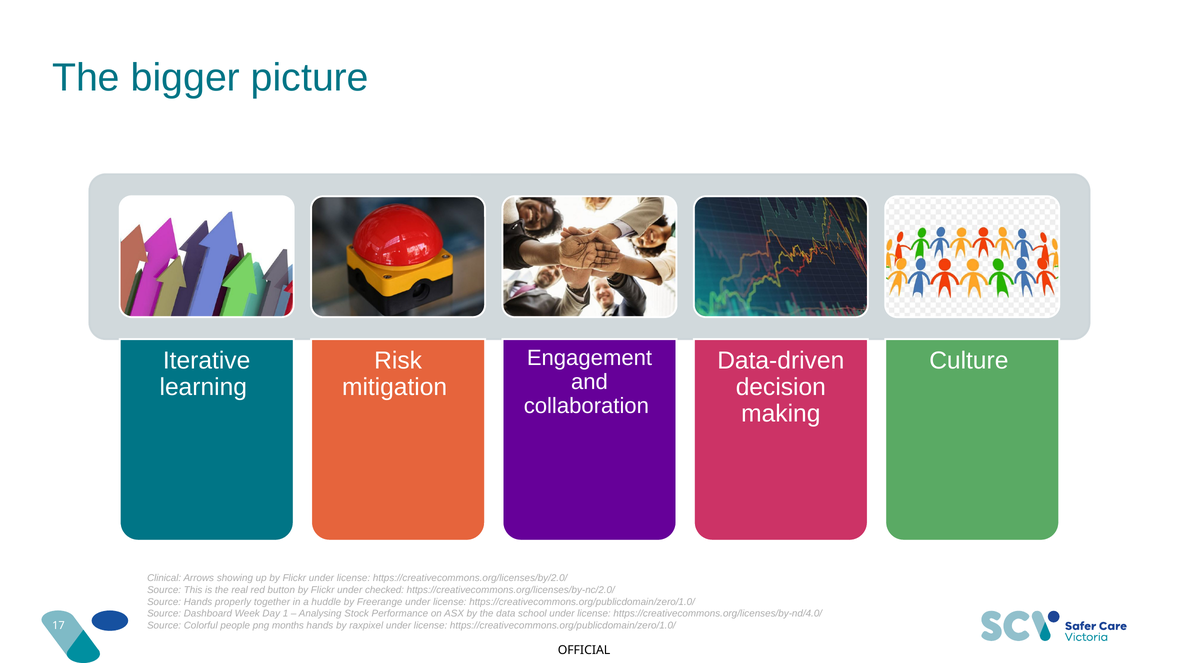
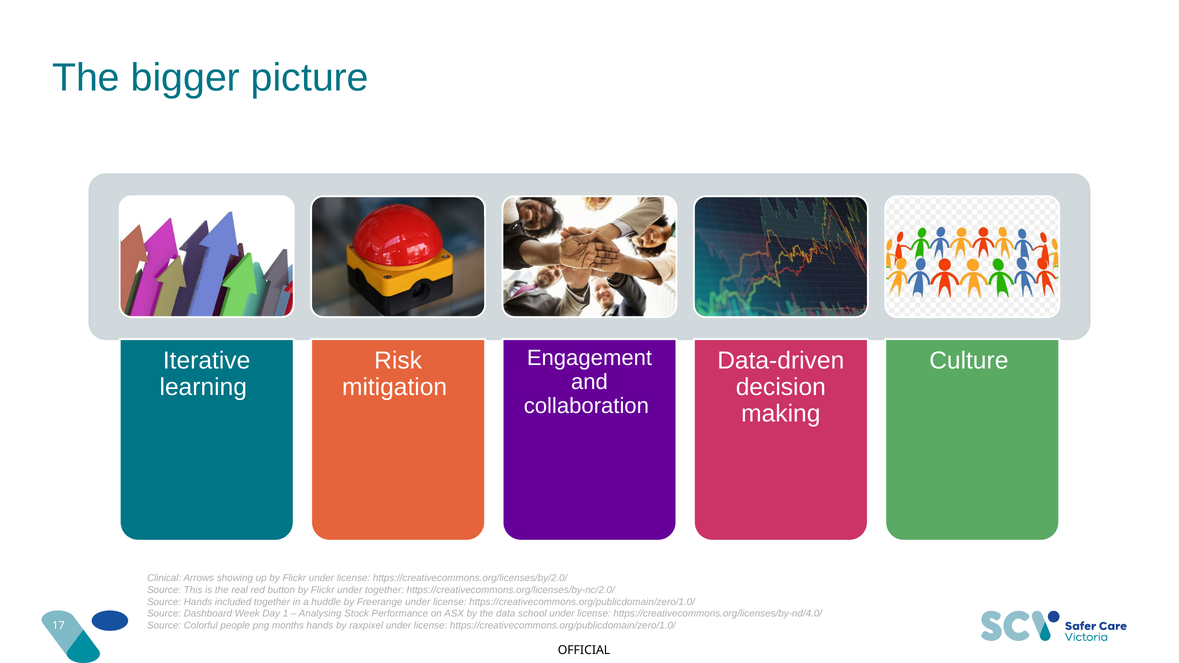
under checked: checked -> together
properly: properly -> included
